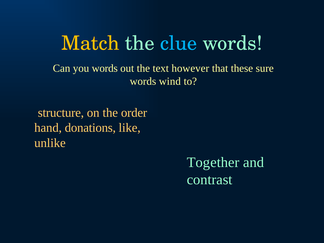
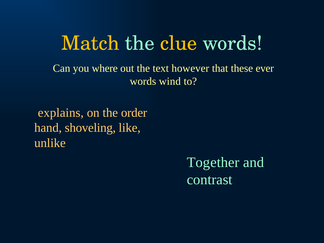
clue colour: light blue -> yellow
you words: words -> where
sure: sure -> ever
structure: structure -> explains
donations: donations -> shoveling
